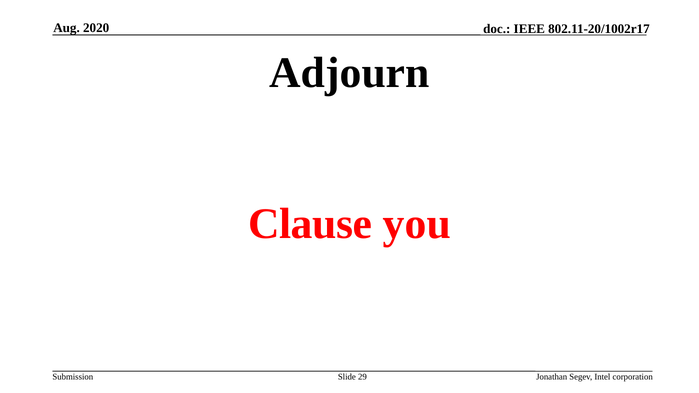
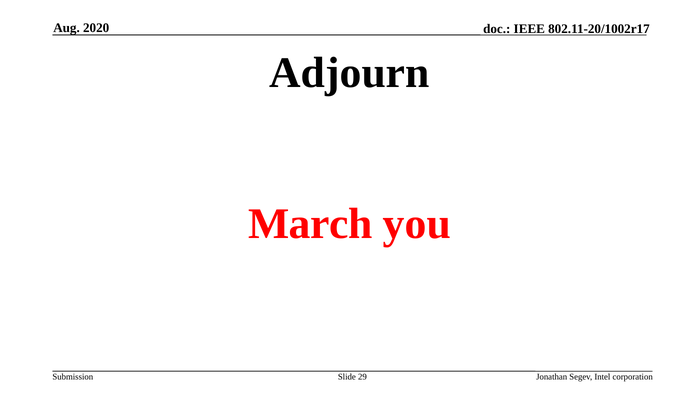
Clause: Clause -> March
